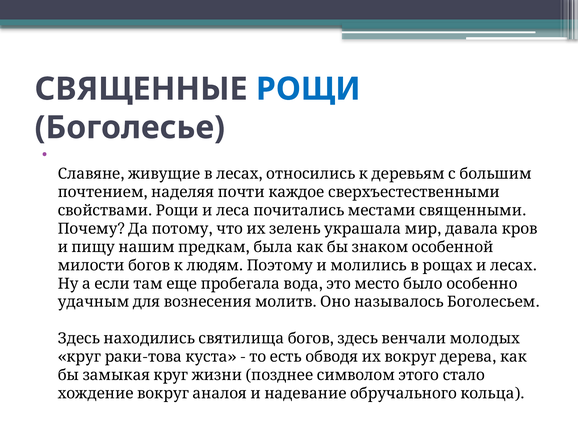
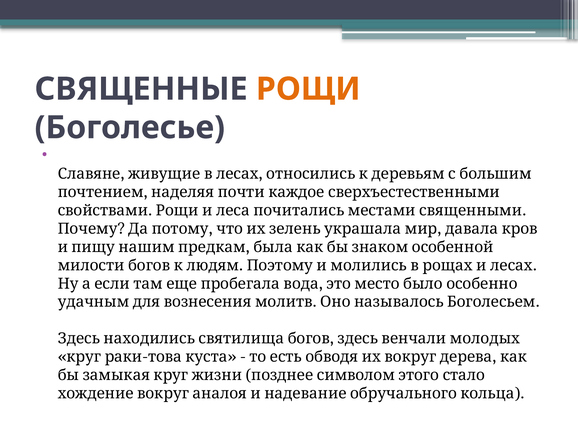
РОЩИ colour: blue -> orange
